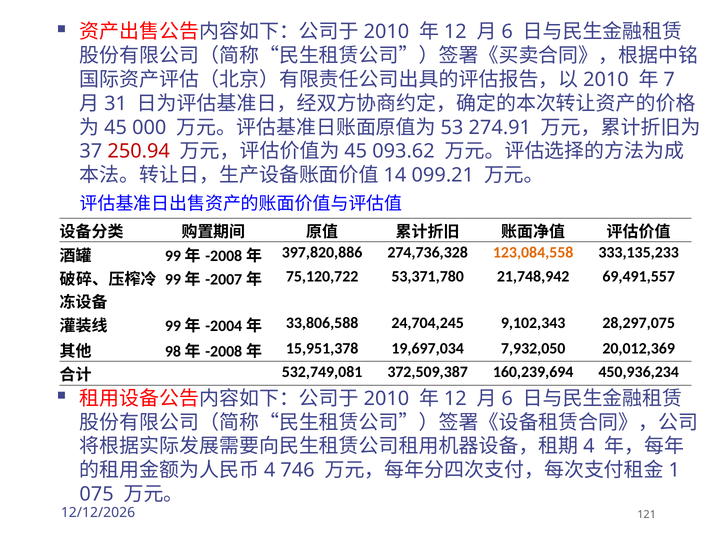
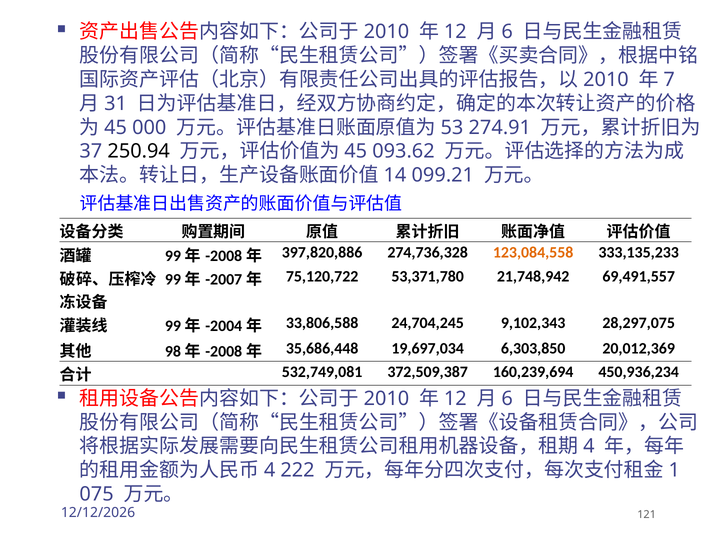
250.94 colour: red -> black
15,951,378: 15,951,378 -> 35,686,448
7,932,050: 7,932,050 -> 6,303,850
746: 746 -> 222
